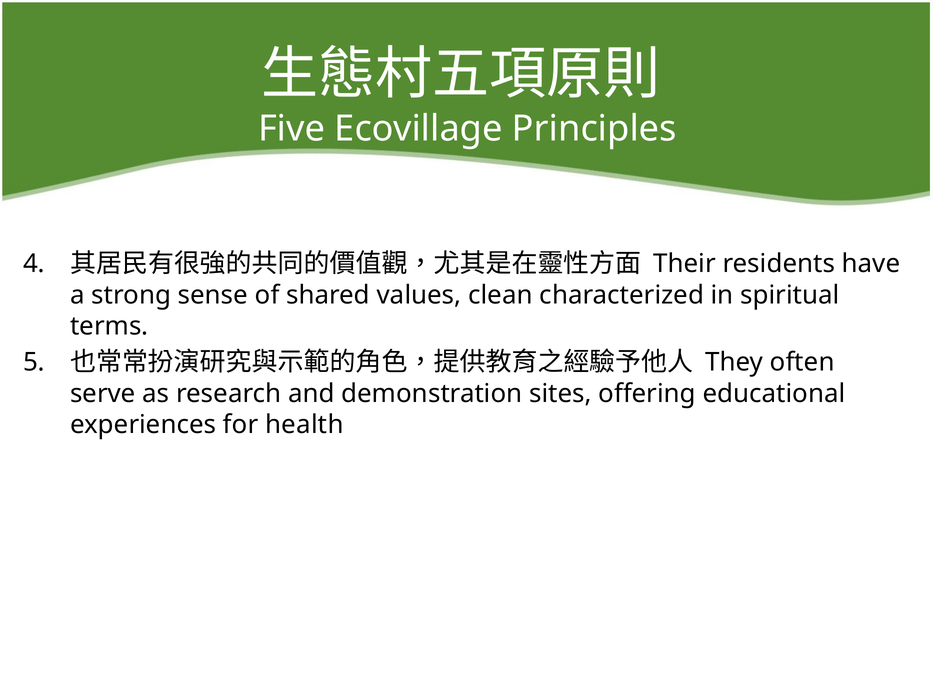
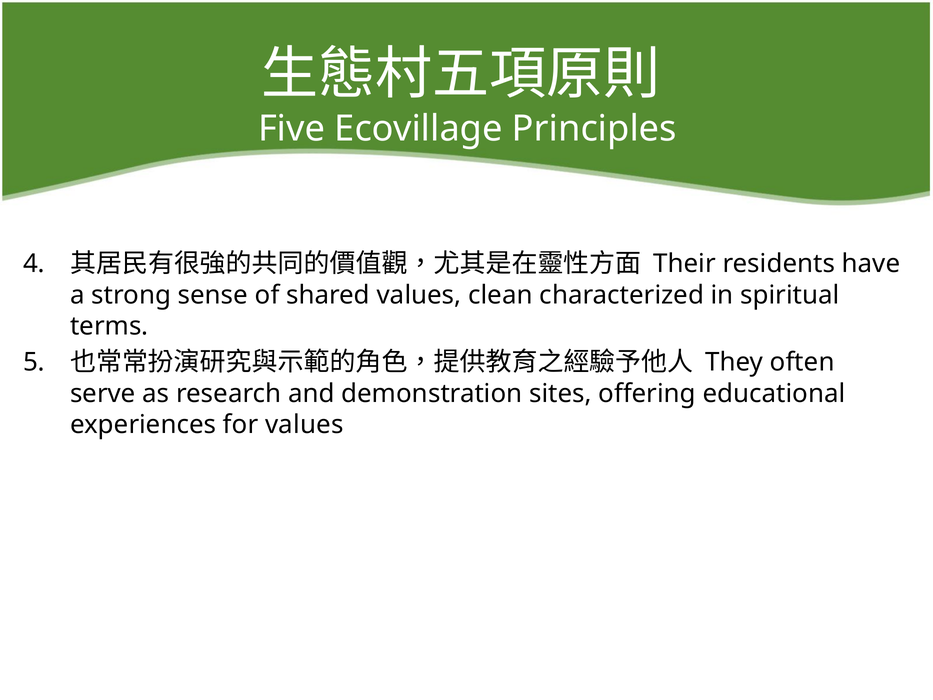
for health: health -> values
